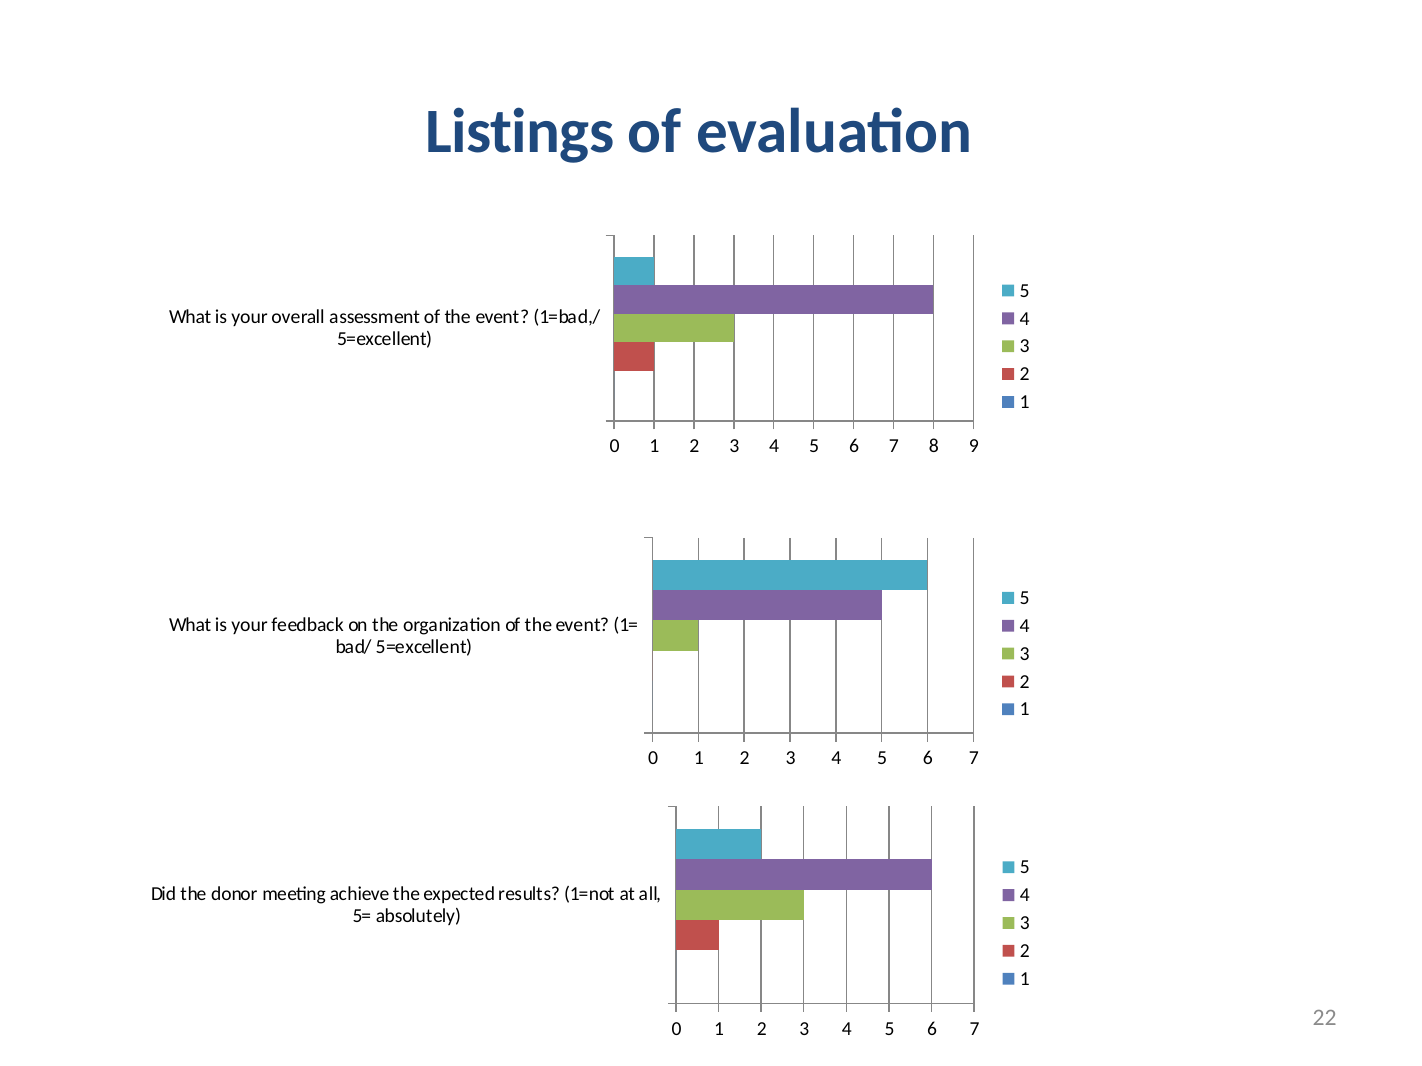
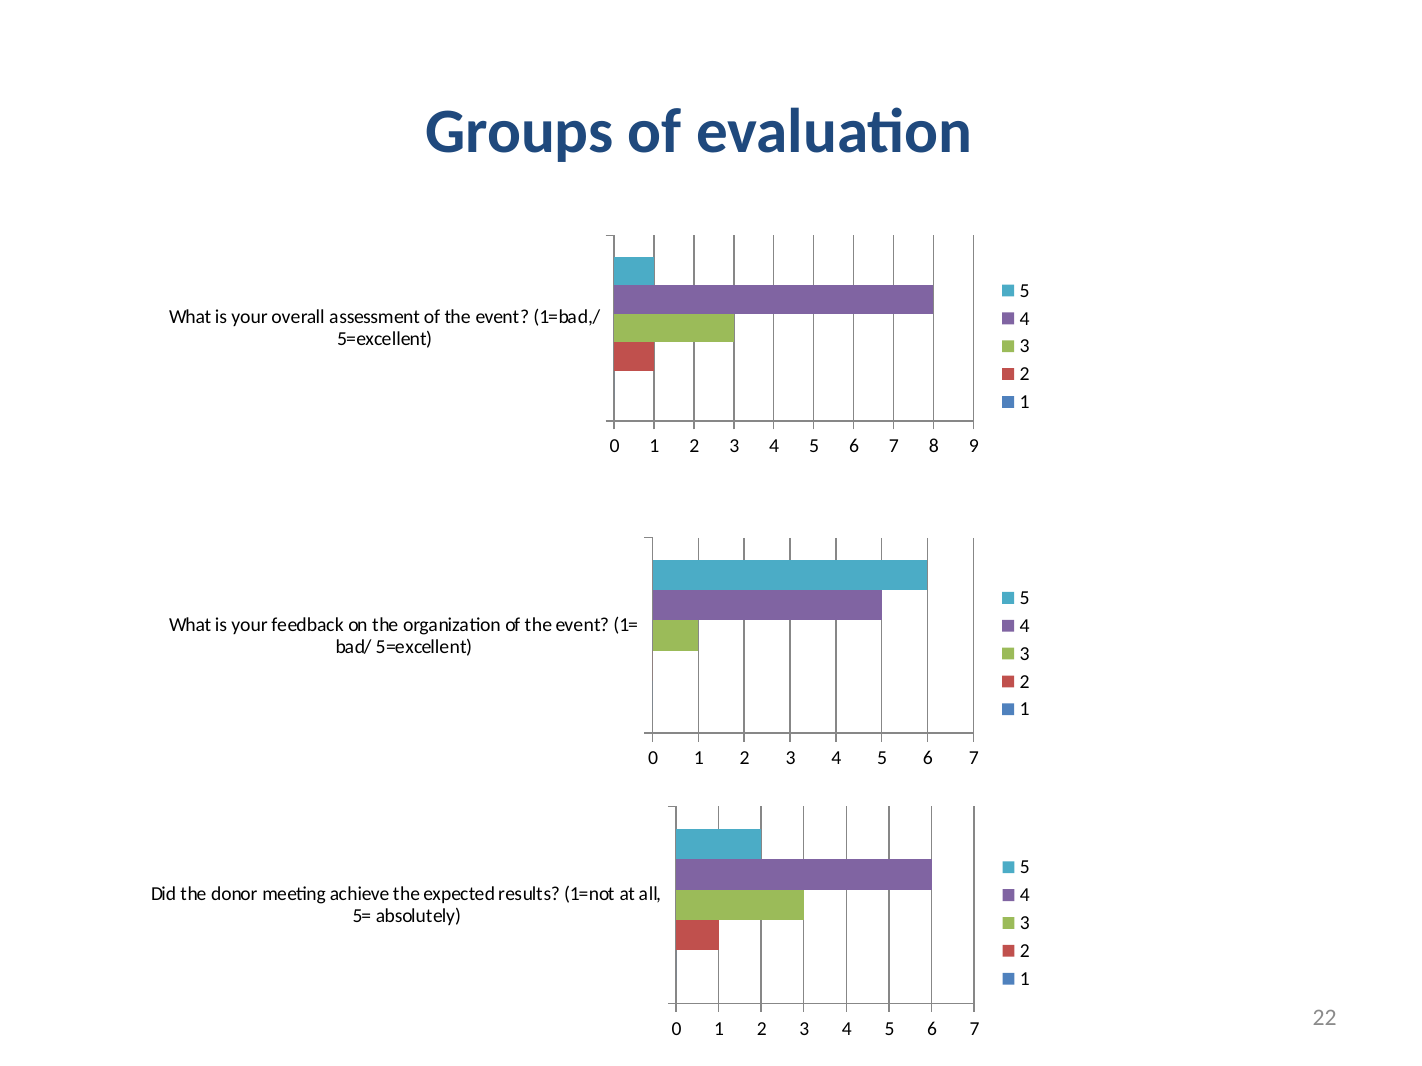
Listings: Listings -> Groups
